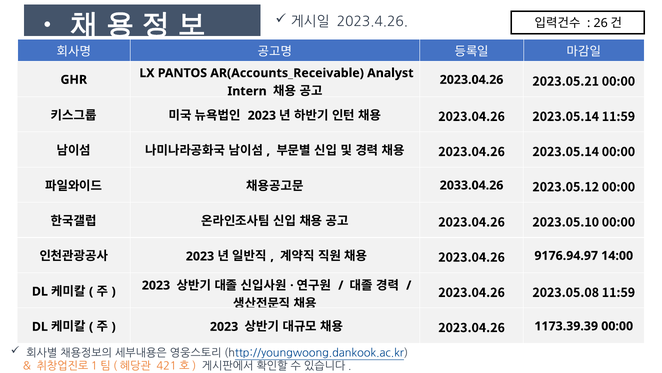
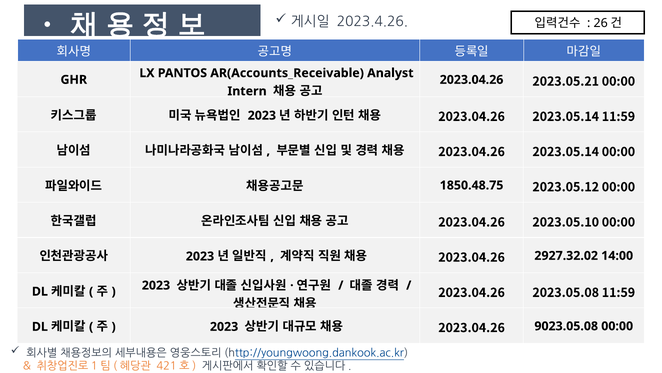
2033.04.26: 2033.04.26 -> 1850.48.75
9176.94.97: 9176.94.97 -> 2927.32.02
1173.39.39: 1173.39.39 -> 9023.05.08
